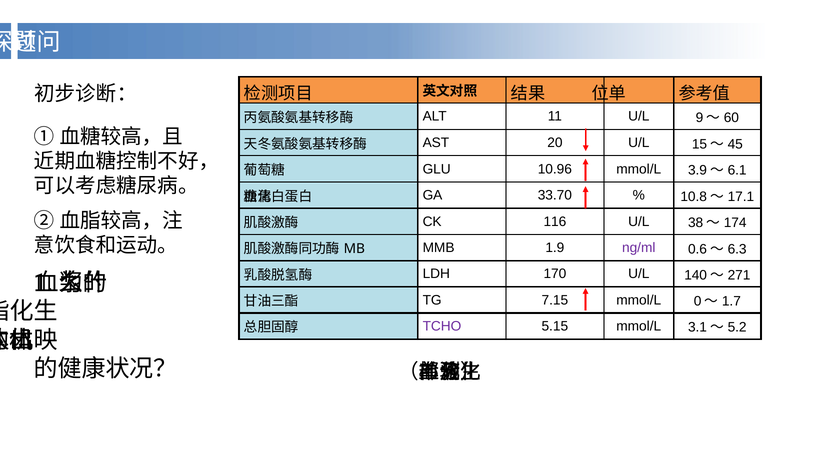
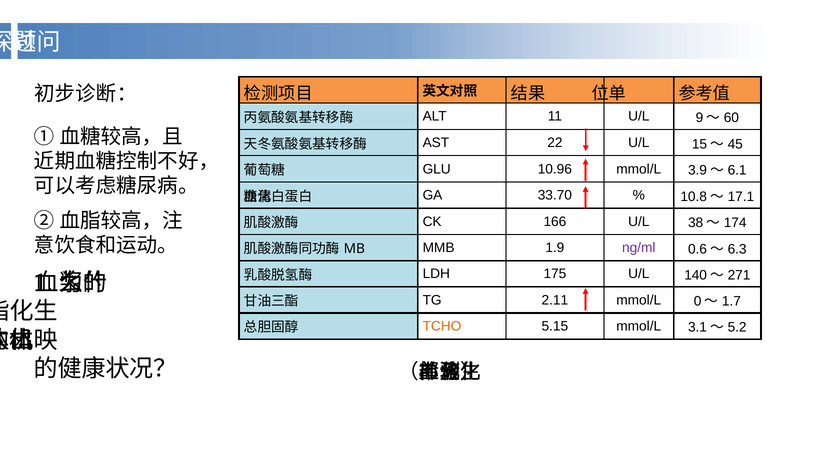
20: 20 -> 22
116: 116 -> 166
170: 170 -> 175
7.15: 7.15 -> 2.11
TCHO colour: purple -> orange
